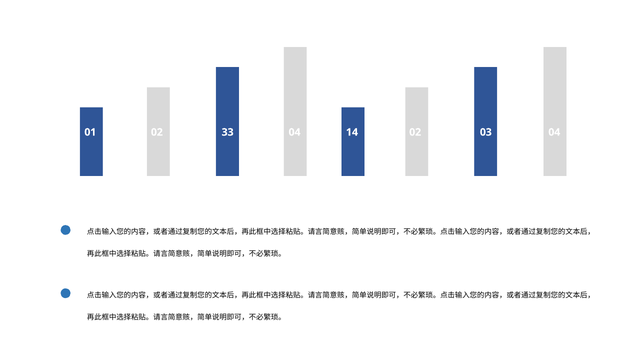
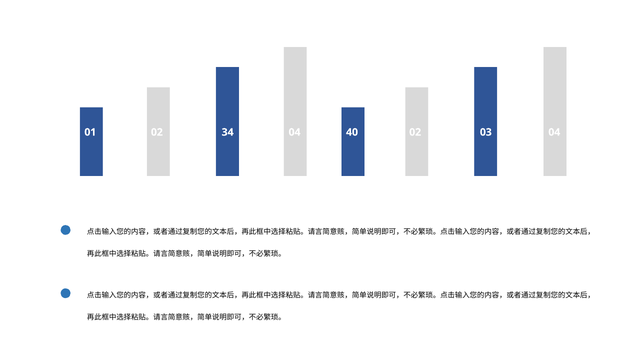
33: 33 -> 34
14: 14 -> 40
